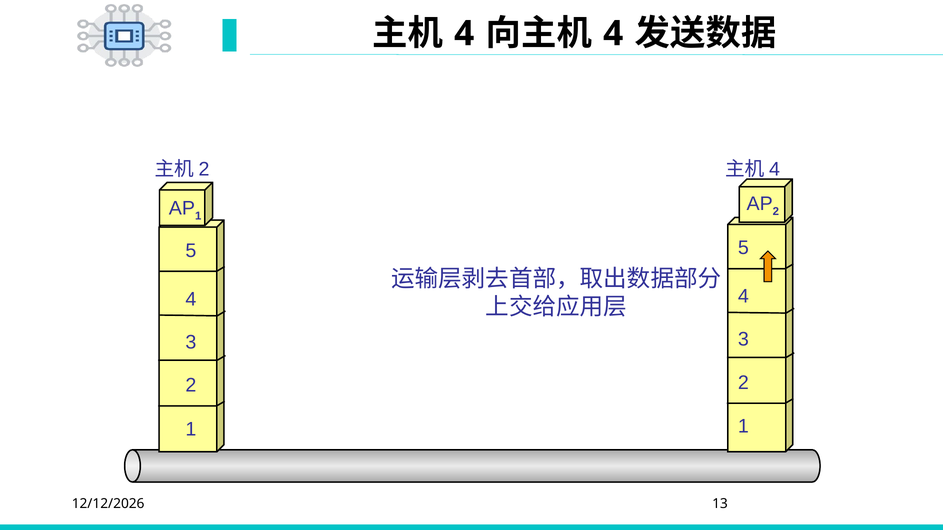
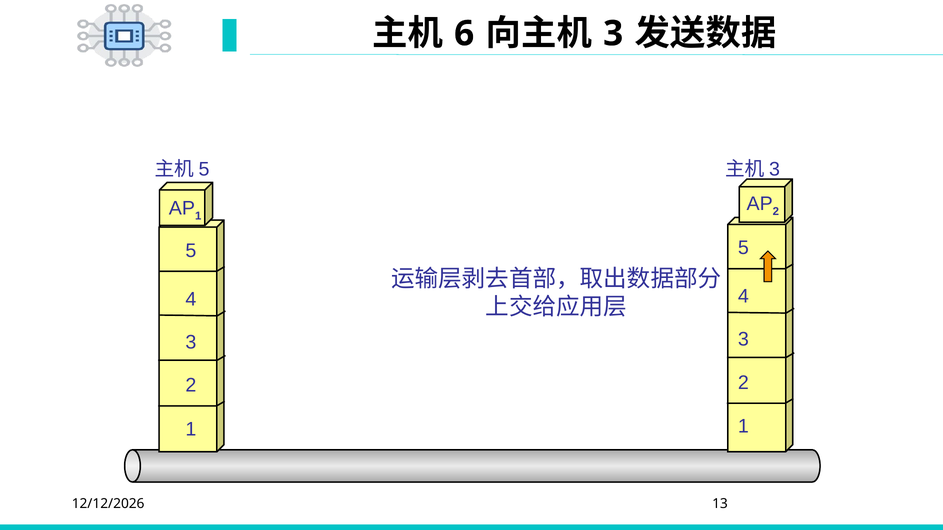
4 at (464, 34): 4 -> 6
4 at (613, 34): 4 -> 3
2 at (204, 169): 2 -> 5
4 at (774, 169): 4 -> 3
